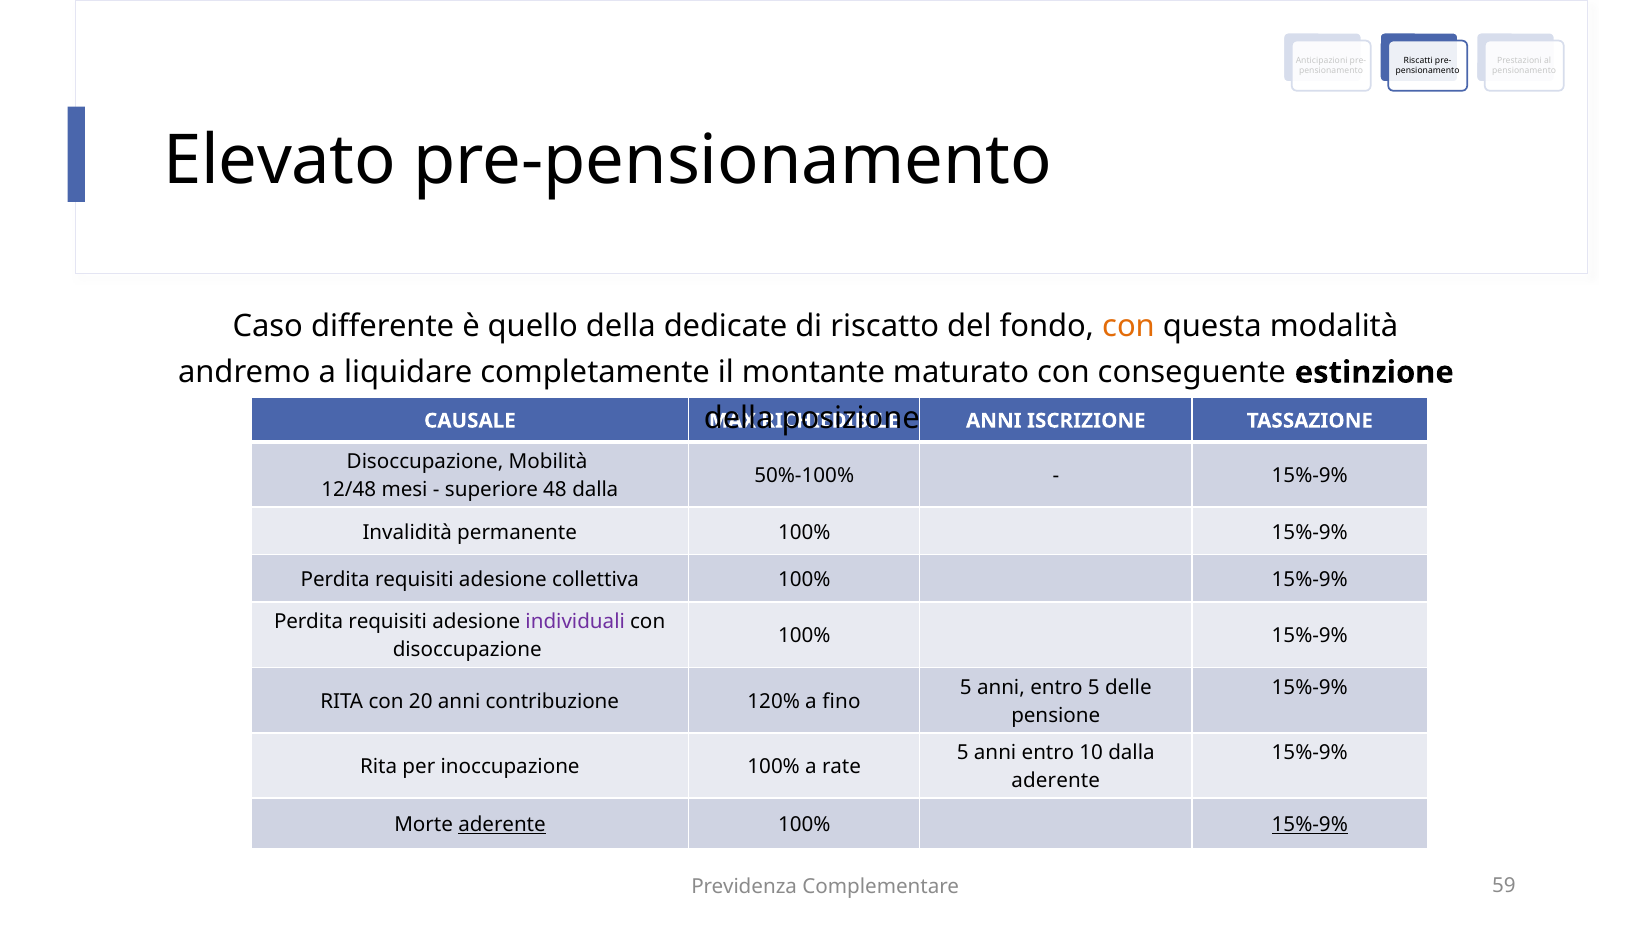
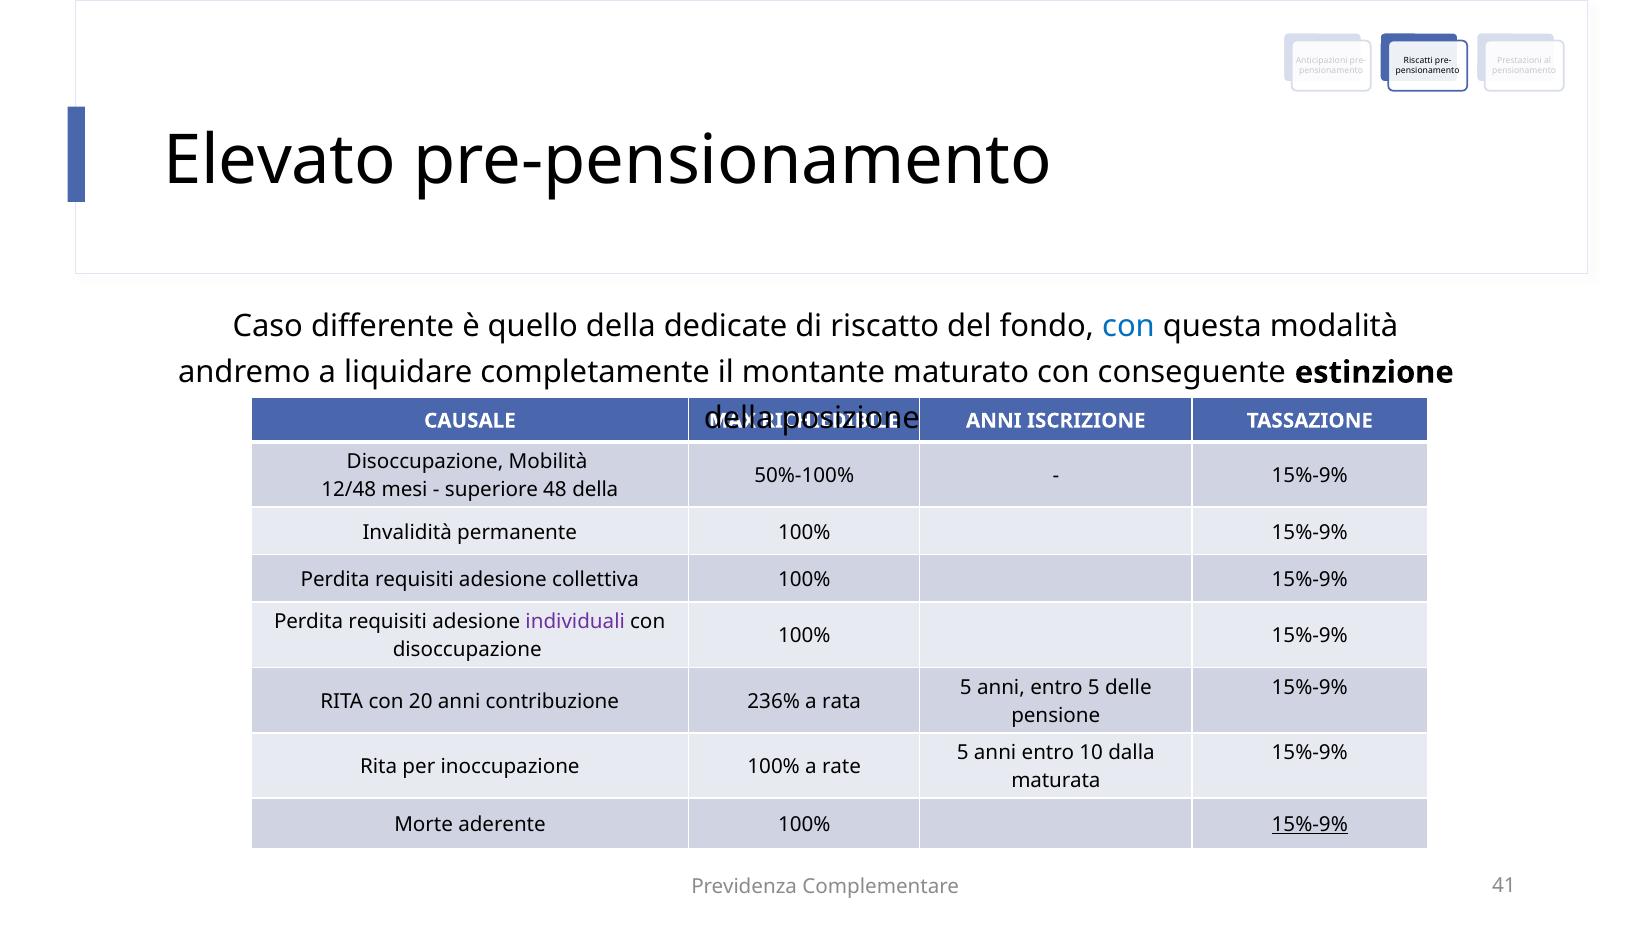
con at (1129, 326) colour: orange -> blue
48 dalla: dalla -> della
120%: 120% -> 236%
fino: fino -> rata
aderente at (1056, 780): aderente -> maturata
aderente at (502, 824) underline: present -> none
59: 59 -> 41
